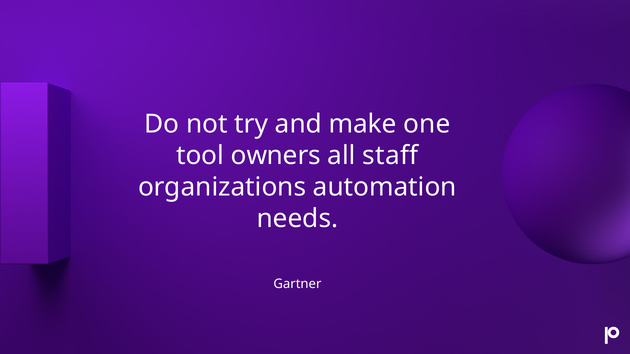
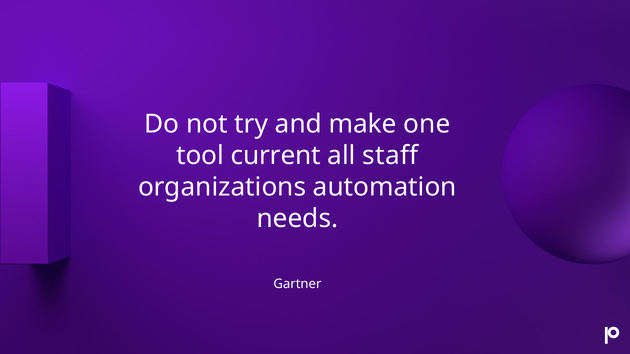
owners: owners -> current
